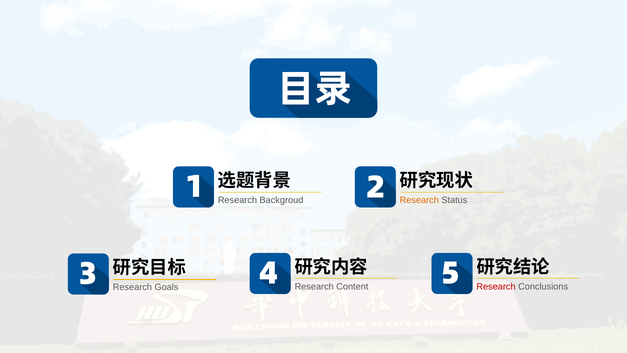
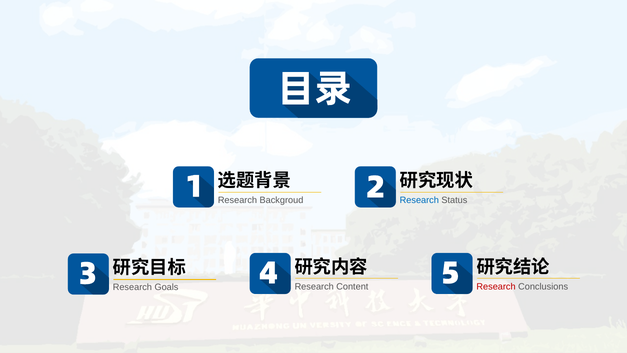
Research at (419, 200) colour: orange -> blue
